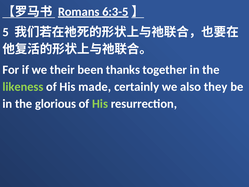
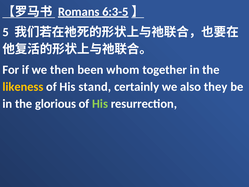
their: their -> then
thanks: thanks -> whom
likeness colour: light green -> yellow
made: made -> stand
